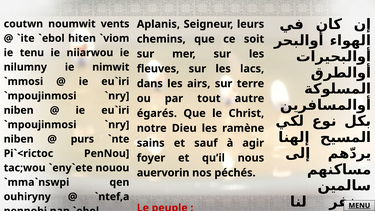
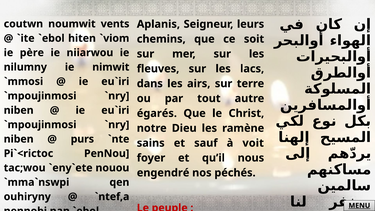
tenu: tenu -> père
agir: agir -> voit
auervorin: auervorin -> engendré
